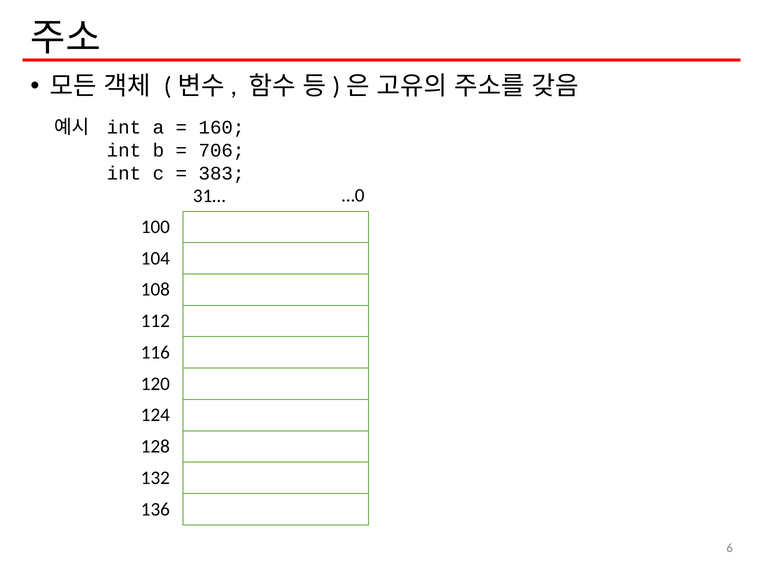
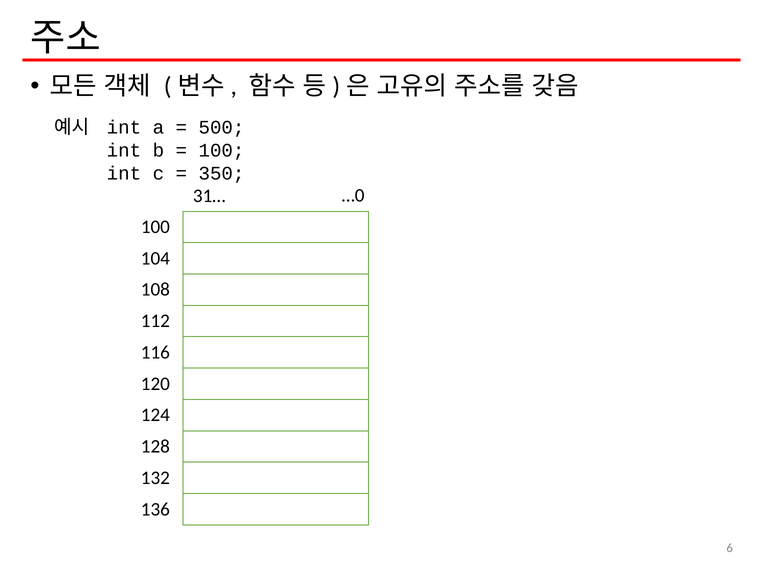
160: 160 -> 500
706 at (221, 150): 706 -> 100
383: 383 -> 350
